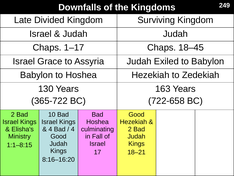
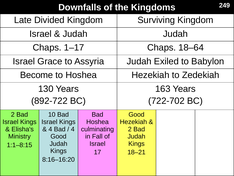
18–45: 18–45 -> 18–64
Babylon at (37, 75): Babylon -> Become
365-722: 365-722 -> 892-722
722-658: 722-658 -> 722-702
